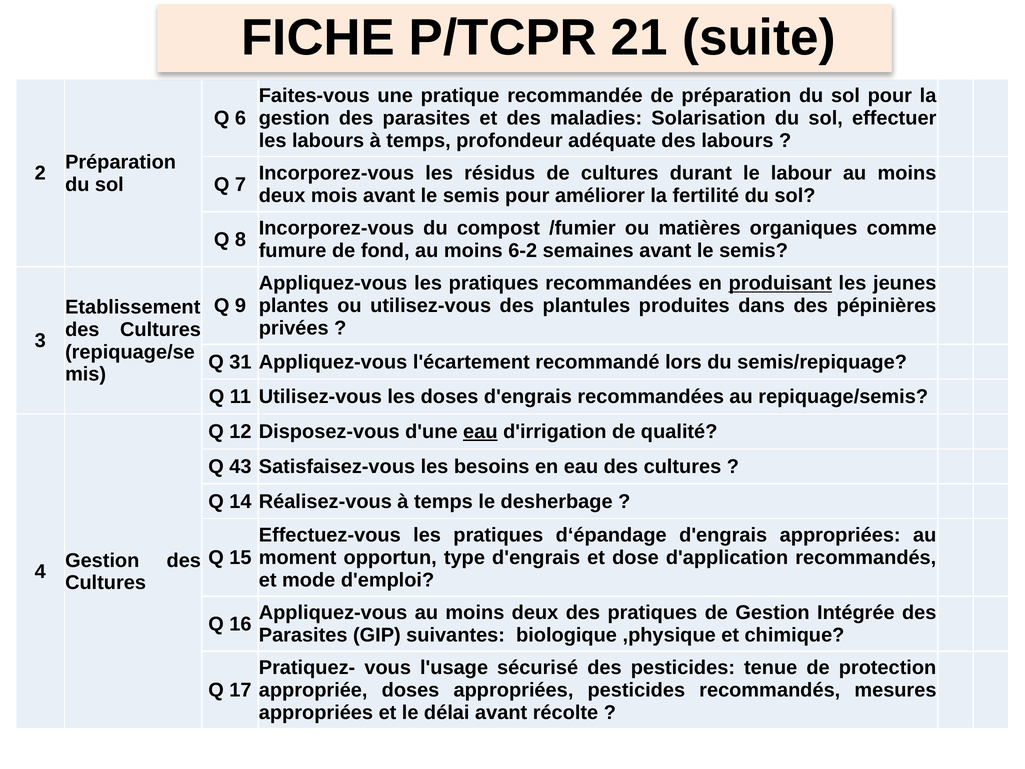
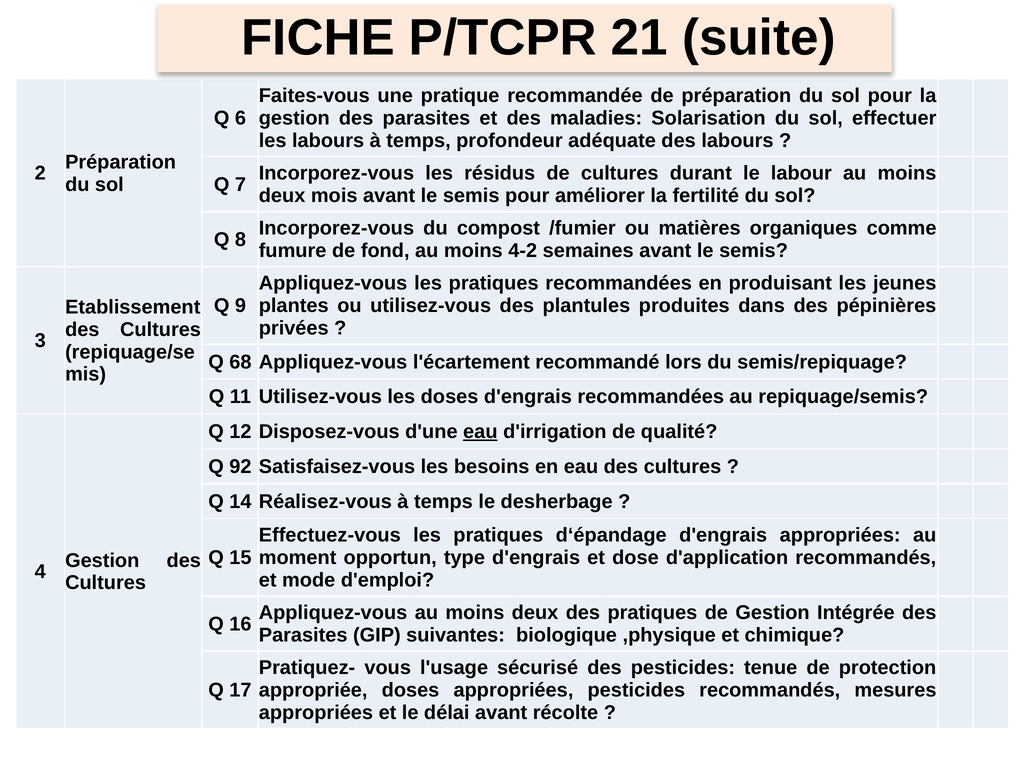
6-2: 6-2 -> 4-2
produisant underline: present -> none
31: 31 -> 68
43: 43 -> 92
